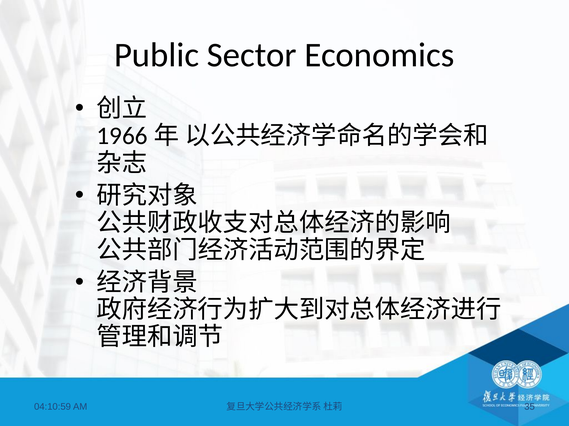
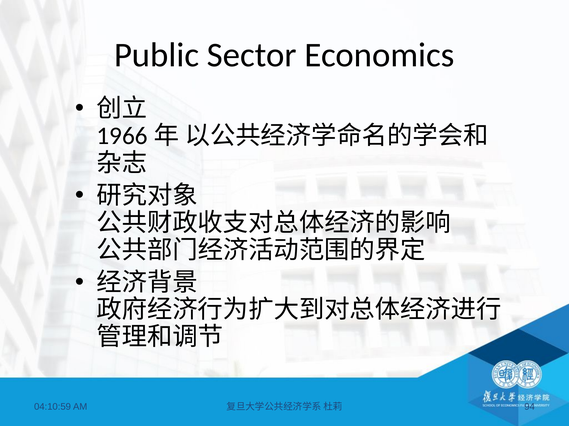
35: 35 -> 94
